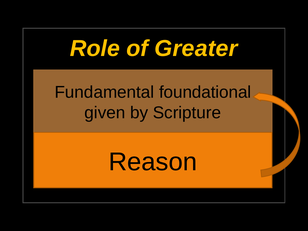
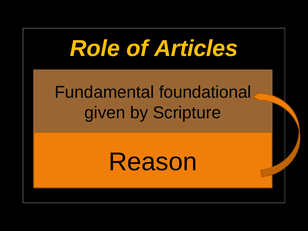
Greater: Greater -> Articles
